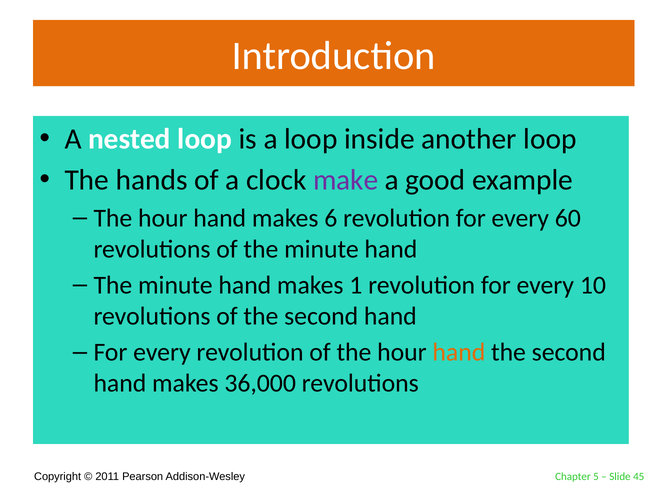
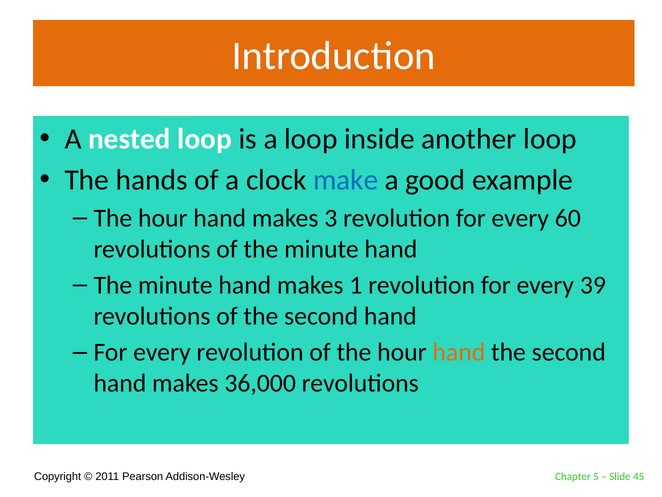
make colour: purple -> blue
6: 6 -> 3
10: 10 -> 39
